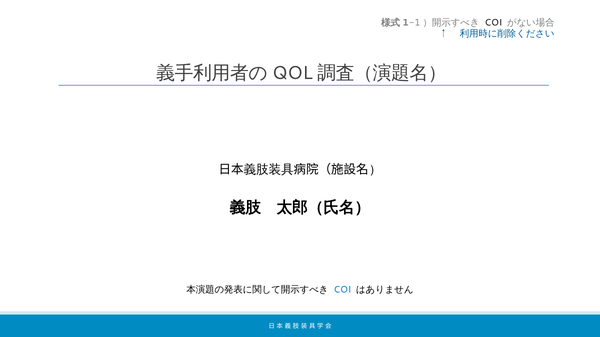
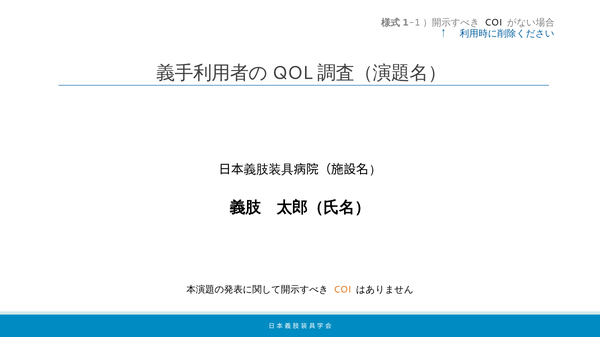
COI at (342, 290) colour: blue -> orange
